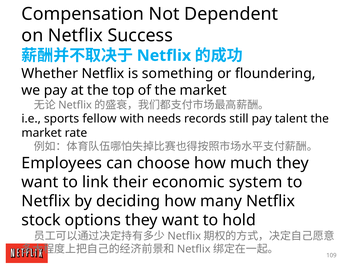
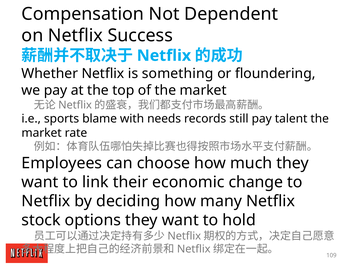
fellow: fellow -> blame
system: system -> change
